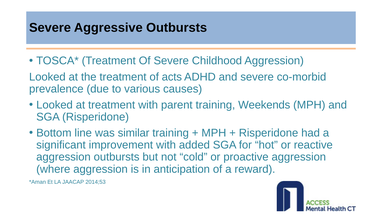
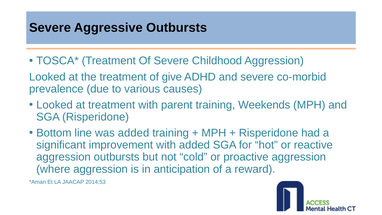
acts: acts -> give
was similar: similar -> added
